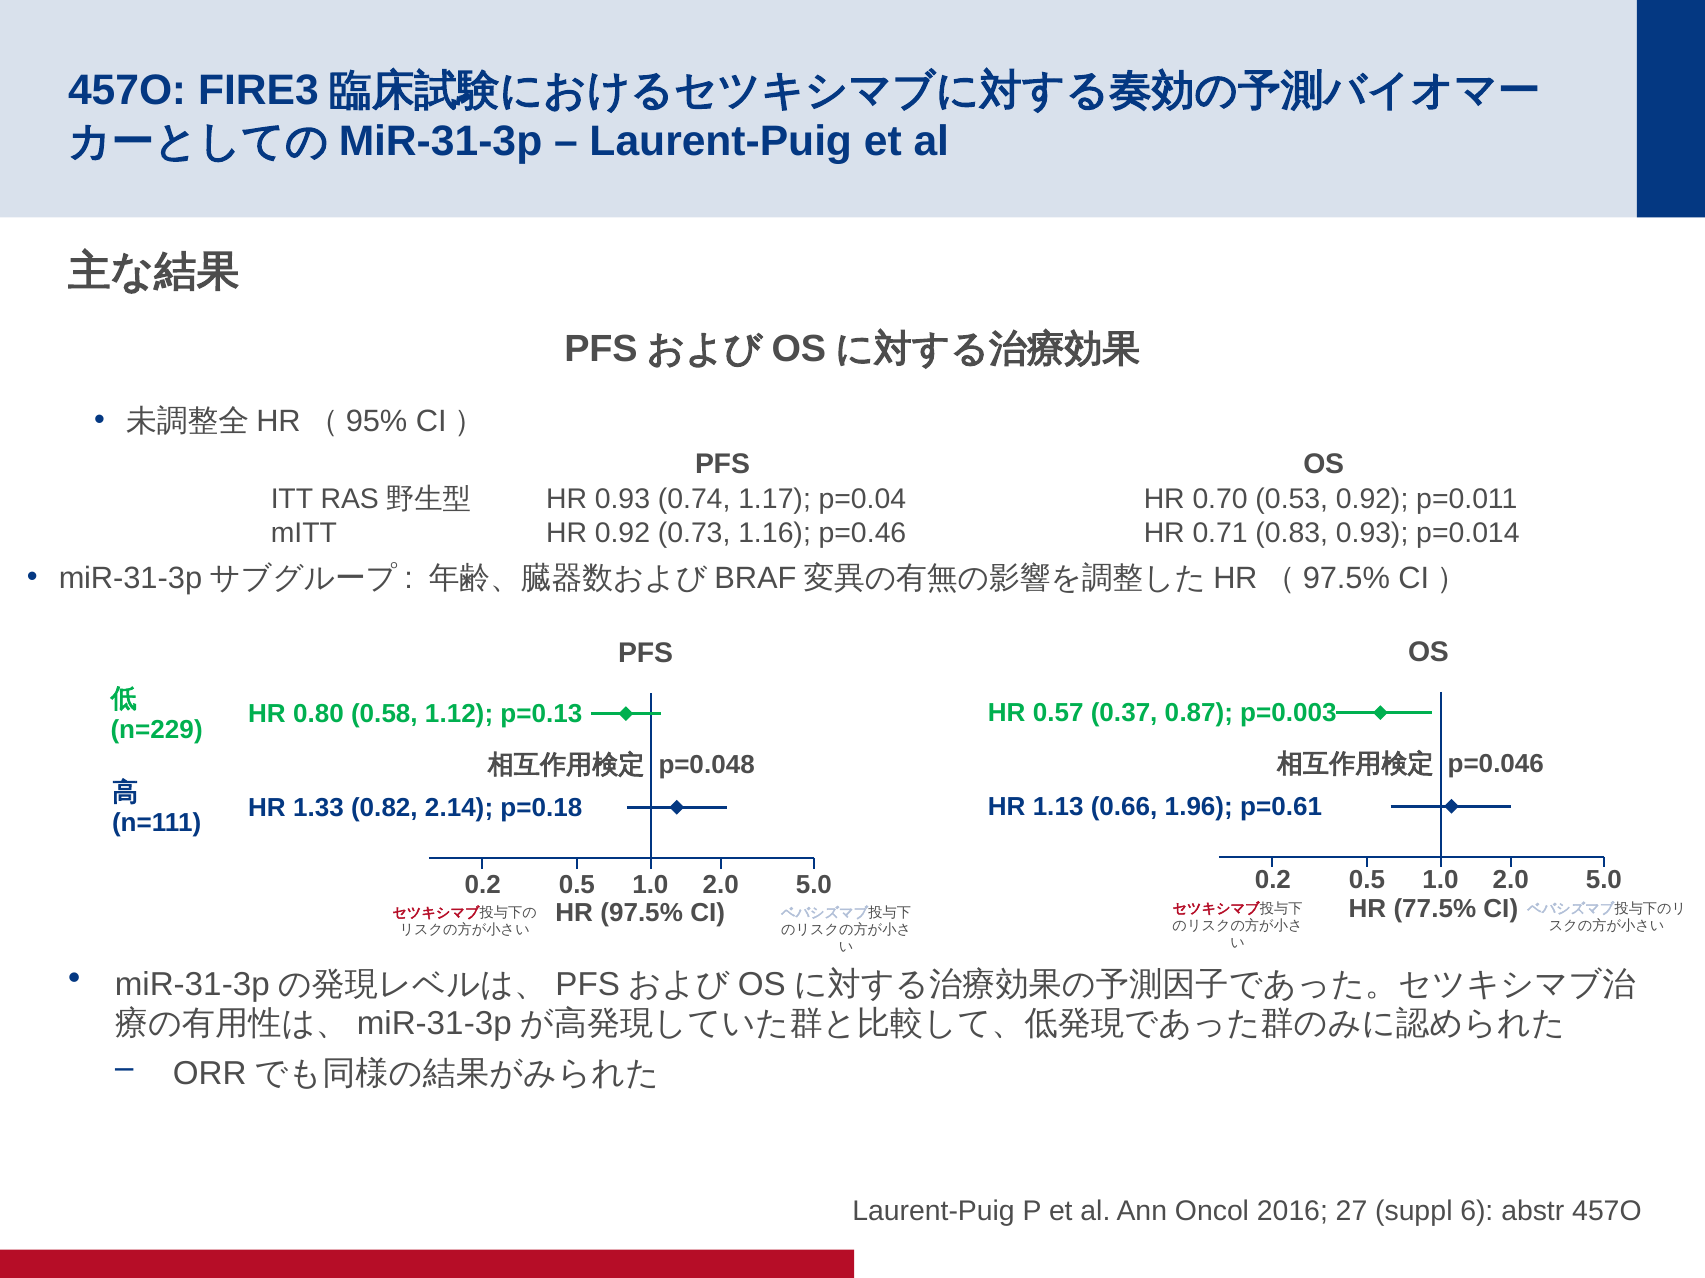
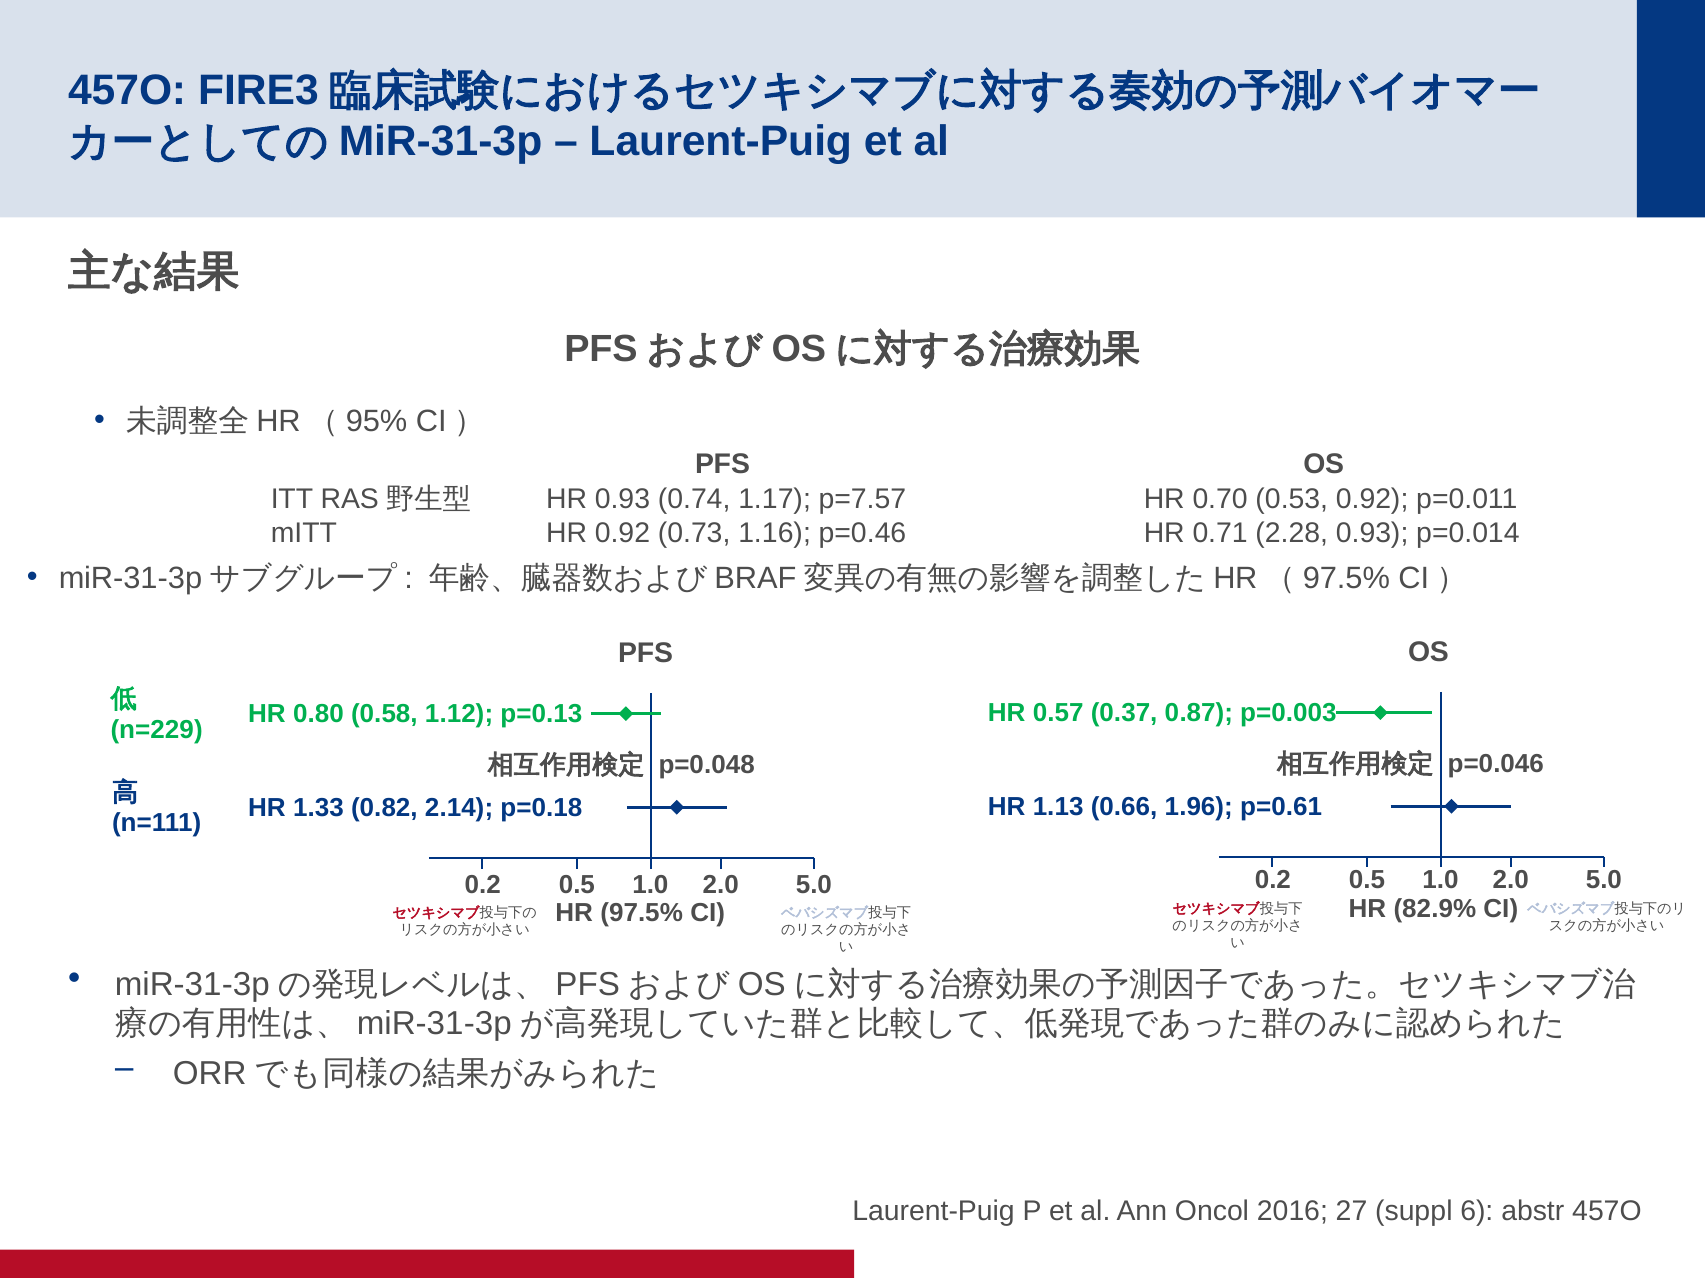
p=0.04: p=0.04 -> p=7.57
0.83: 0.83 -> 2.28
77.5%: 77.5% -> 82.9%
